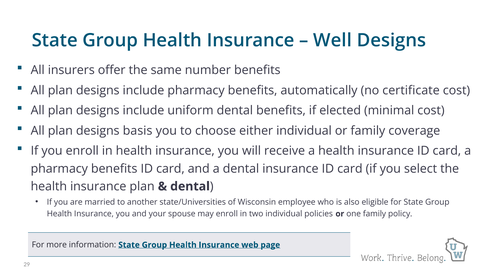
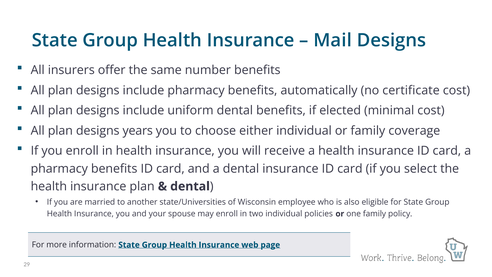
Well: Well -> Mail
basis: basis -> years
